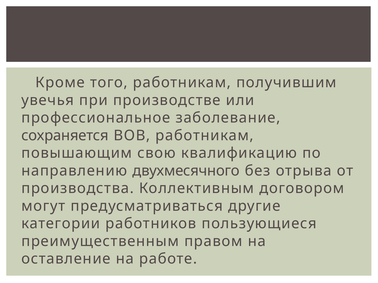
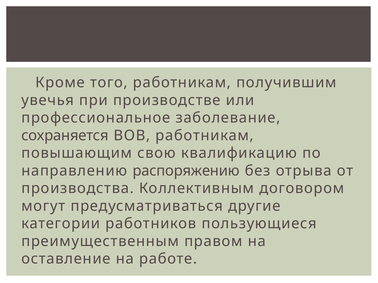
двухмесячного: двухмесячного -> распоряжению
